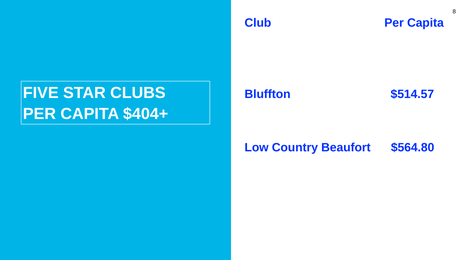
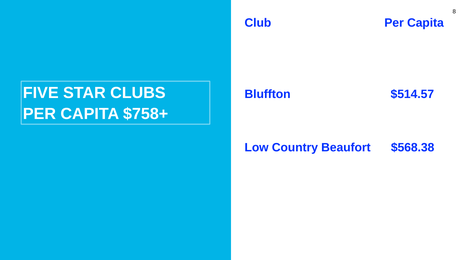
$404+: $404+ -> $758+
$564.80: $564.80 -> $568.38
